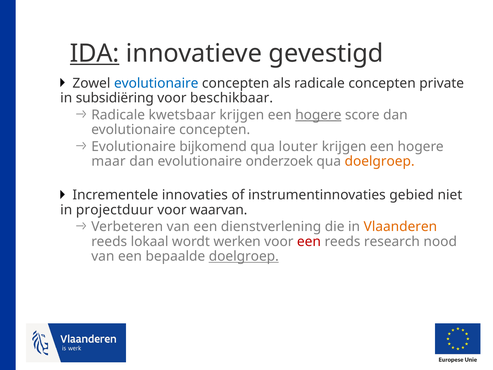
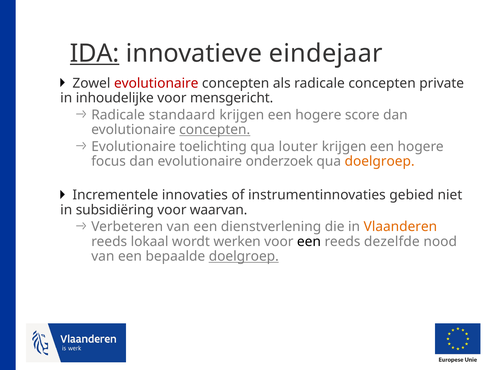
gevestigd: gevestigd -> eindejaar
evolutionaire at (156, 83) colour: blue -> red
subsidiëring: subsidiëring -> inhoudelijke
beschikbaar: beschikbaar -> mensgericht
kwetsbaar: kwetsbaar -> standaard
hogere at (318, 115) underline: present -> none
concepten at (215, 130) underline: none -> present
bijkomend: bijkomend -> toelichting
maar: maar -> focus
projectduur: projectduur -> subsidiëring
een at (309, 241) colour: red -> black
research: research -> dezelfde
